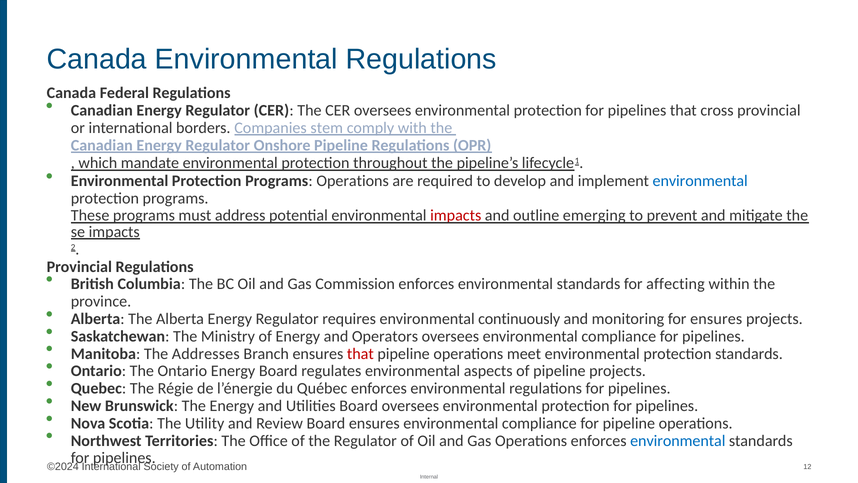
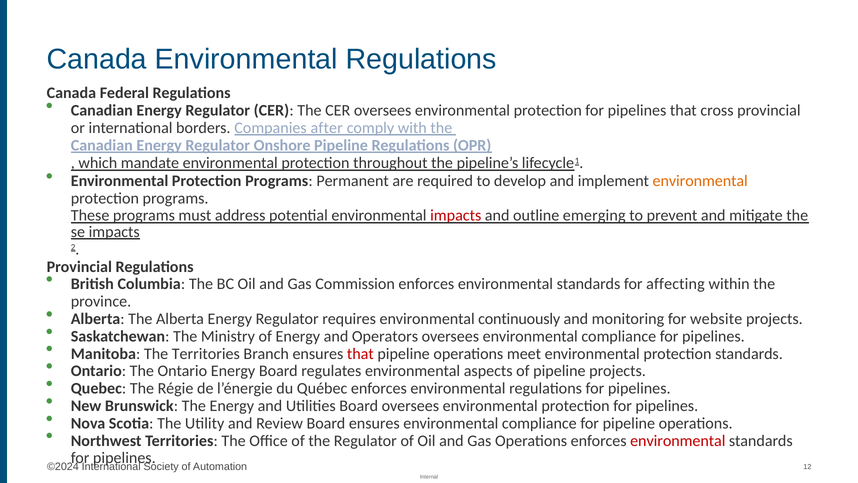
stem: stem -> after
Programs Operations: Operations -> Permanent
environmental at (700, 181) colour: blue -> orange
for ensures: ensures -> website
The Addresses: Addresses -> Territories
environmental at (678, 440) colour: blue -> red
